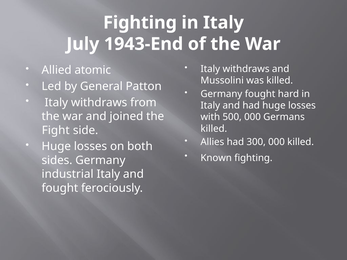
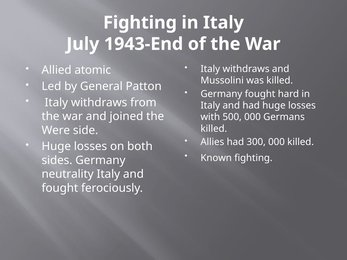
Fight: Fight -> Were
industrial: industrial -> neutrality
